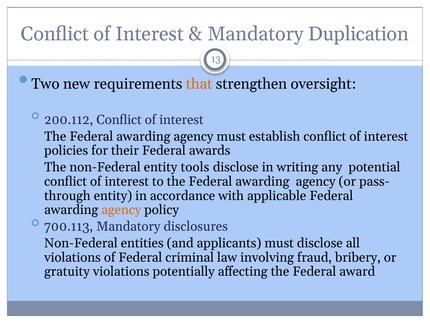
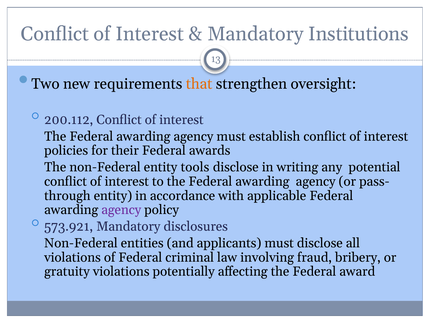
Duplication: Duplication -> Institutions
agency at (121, 210) colour: orange -> purple
700.113: 700.113 -> 573.921
